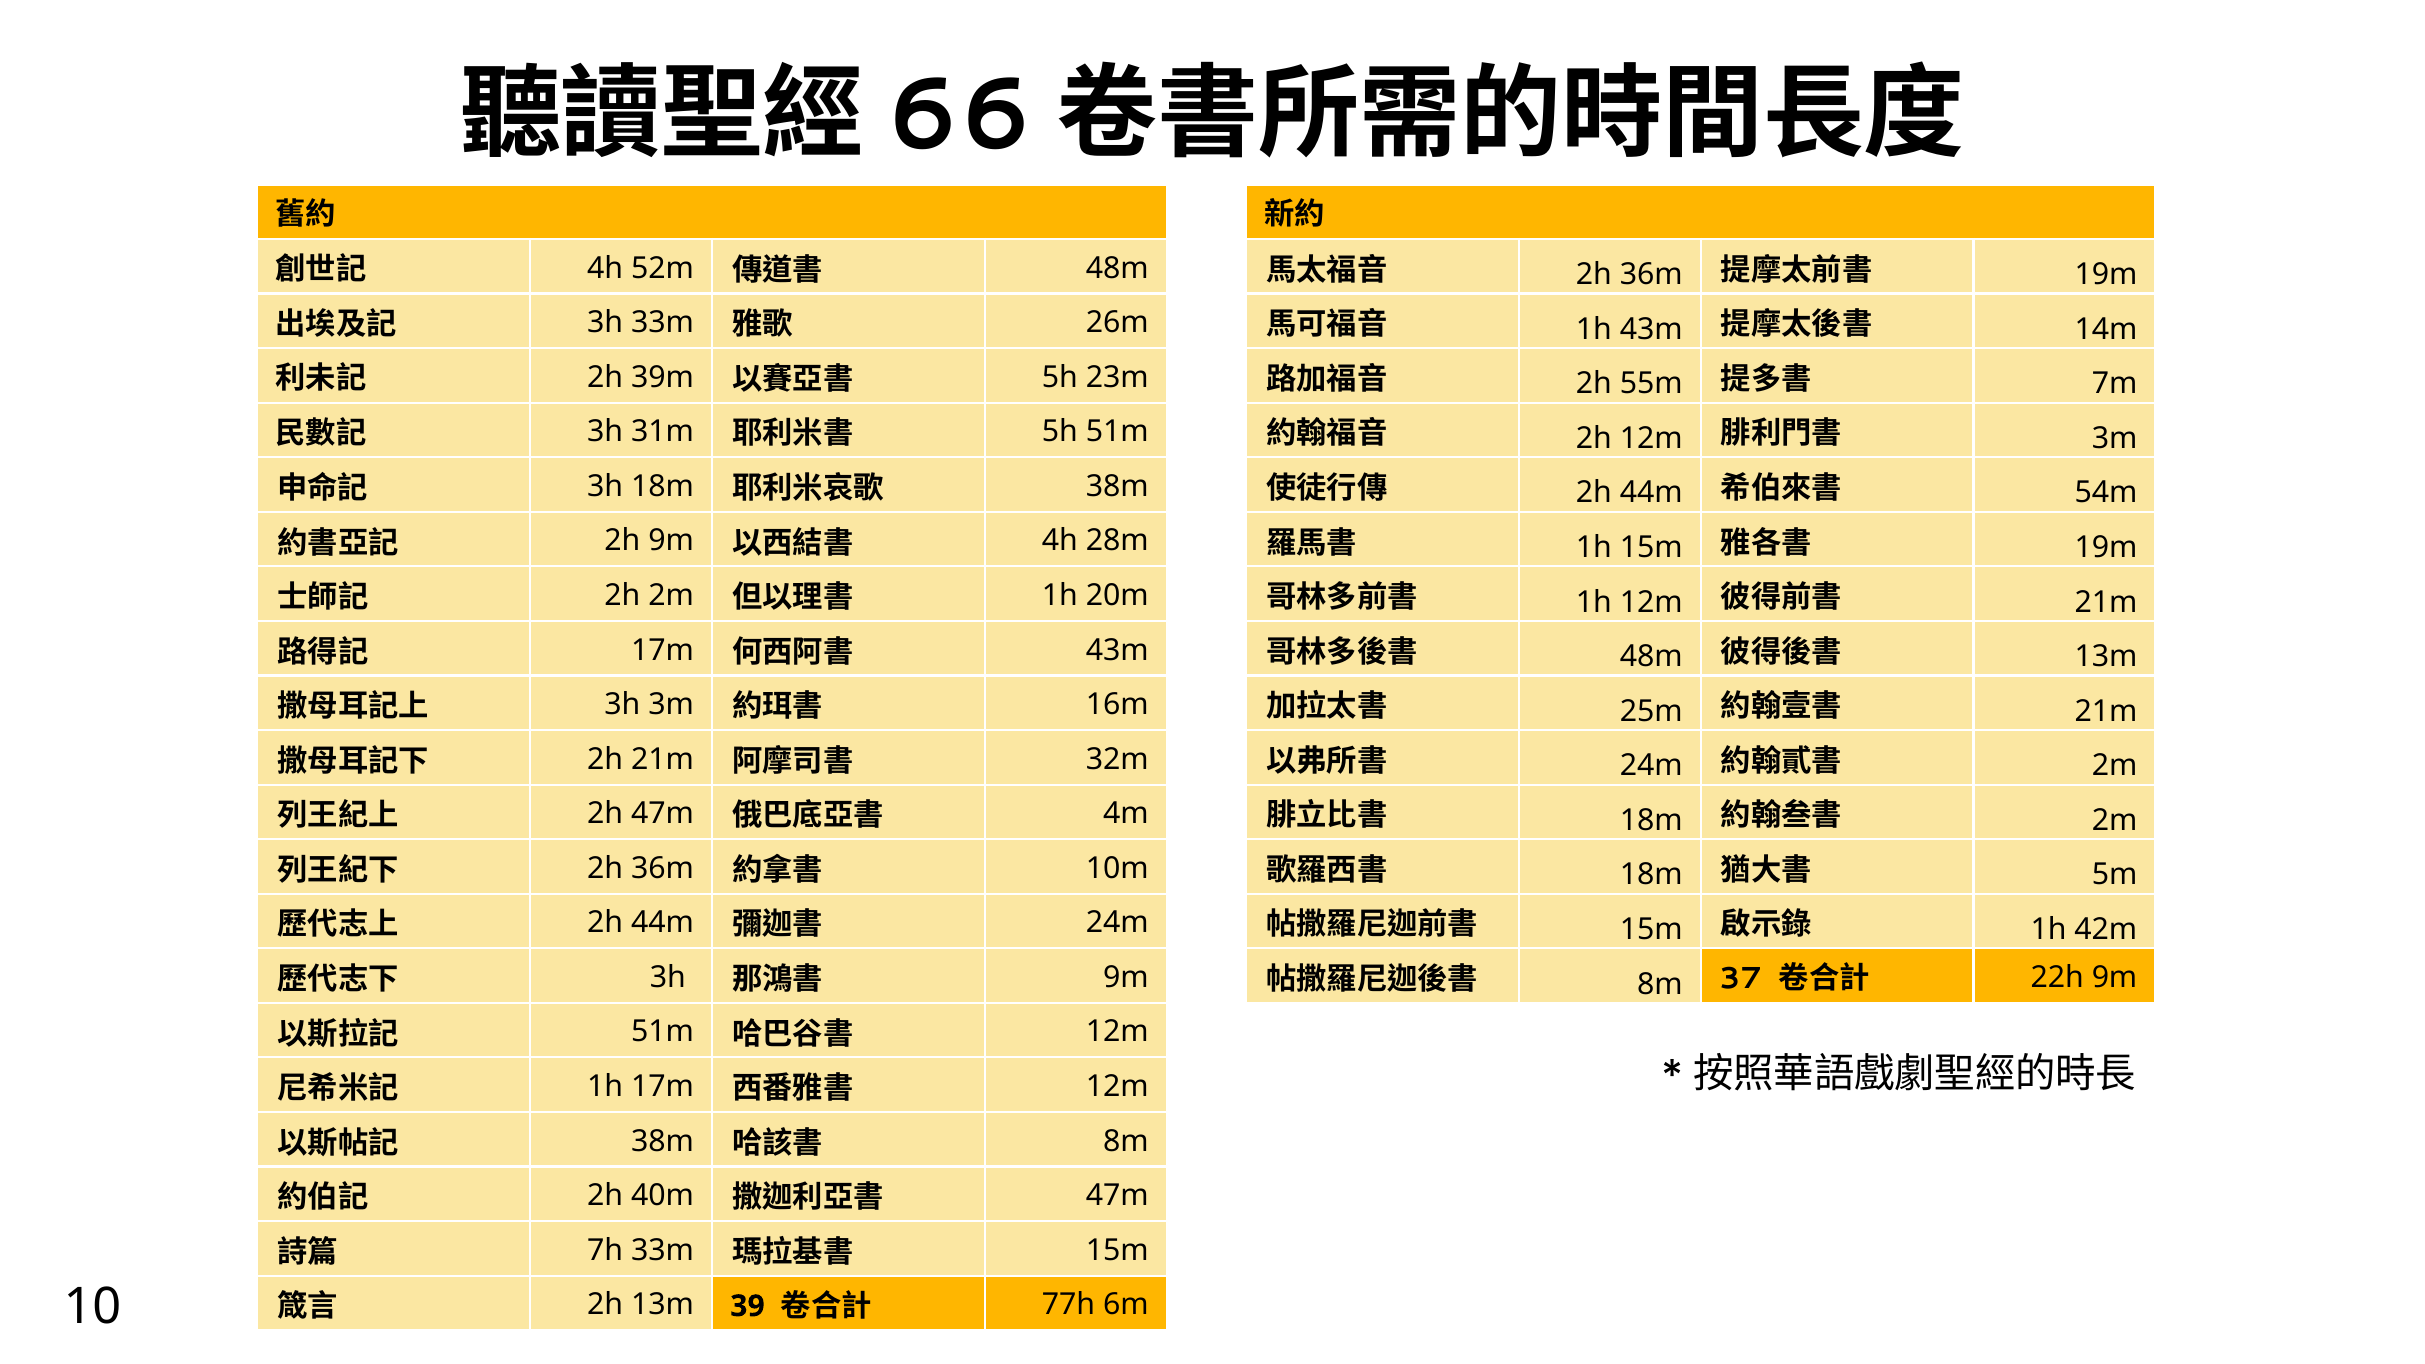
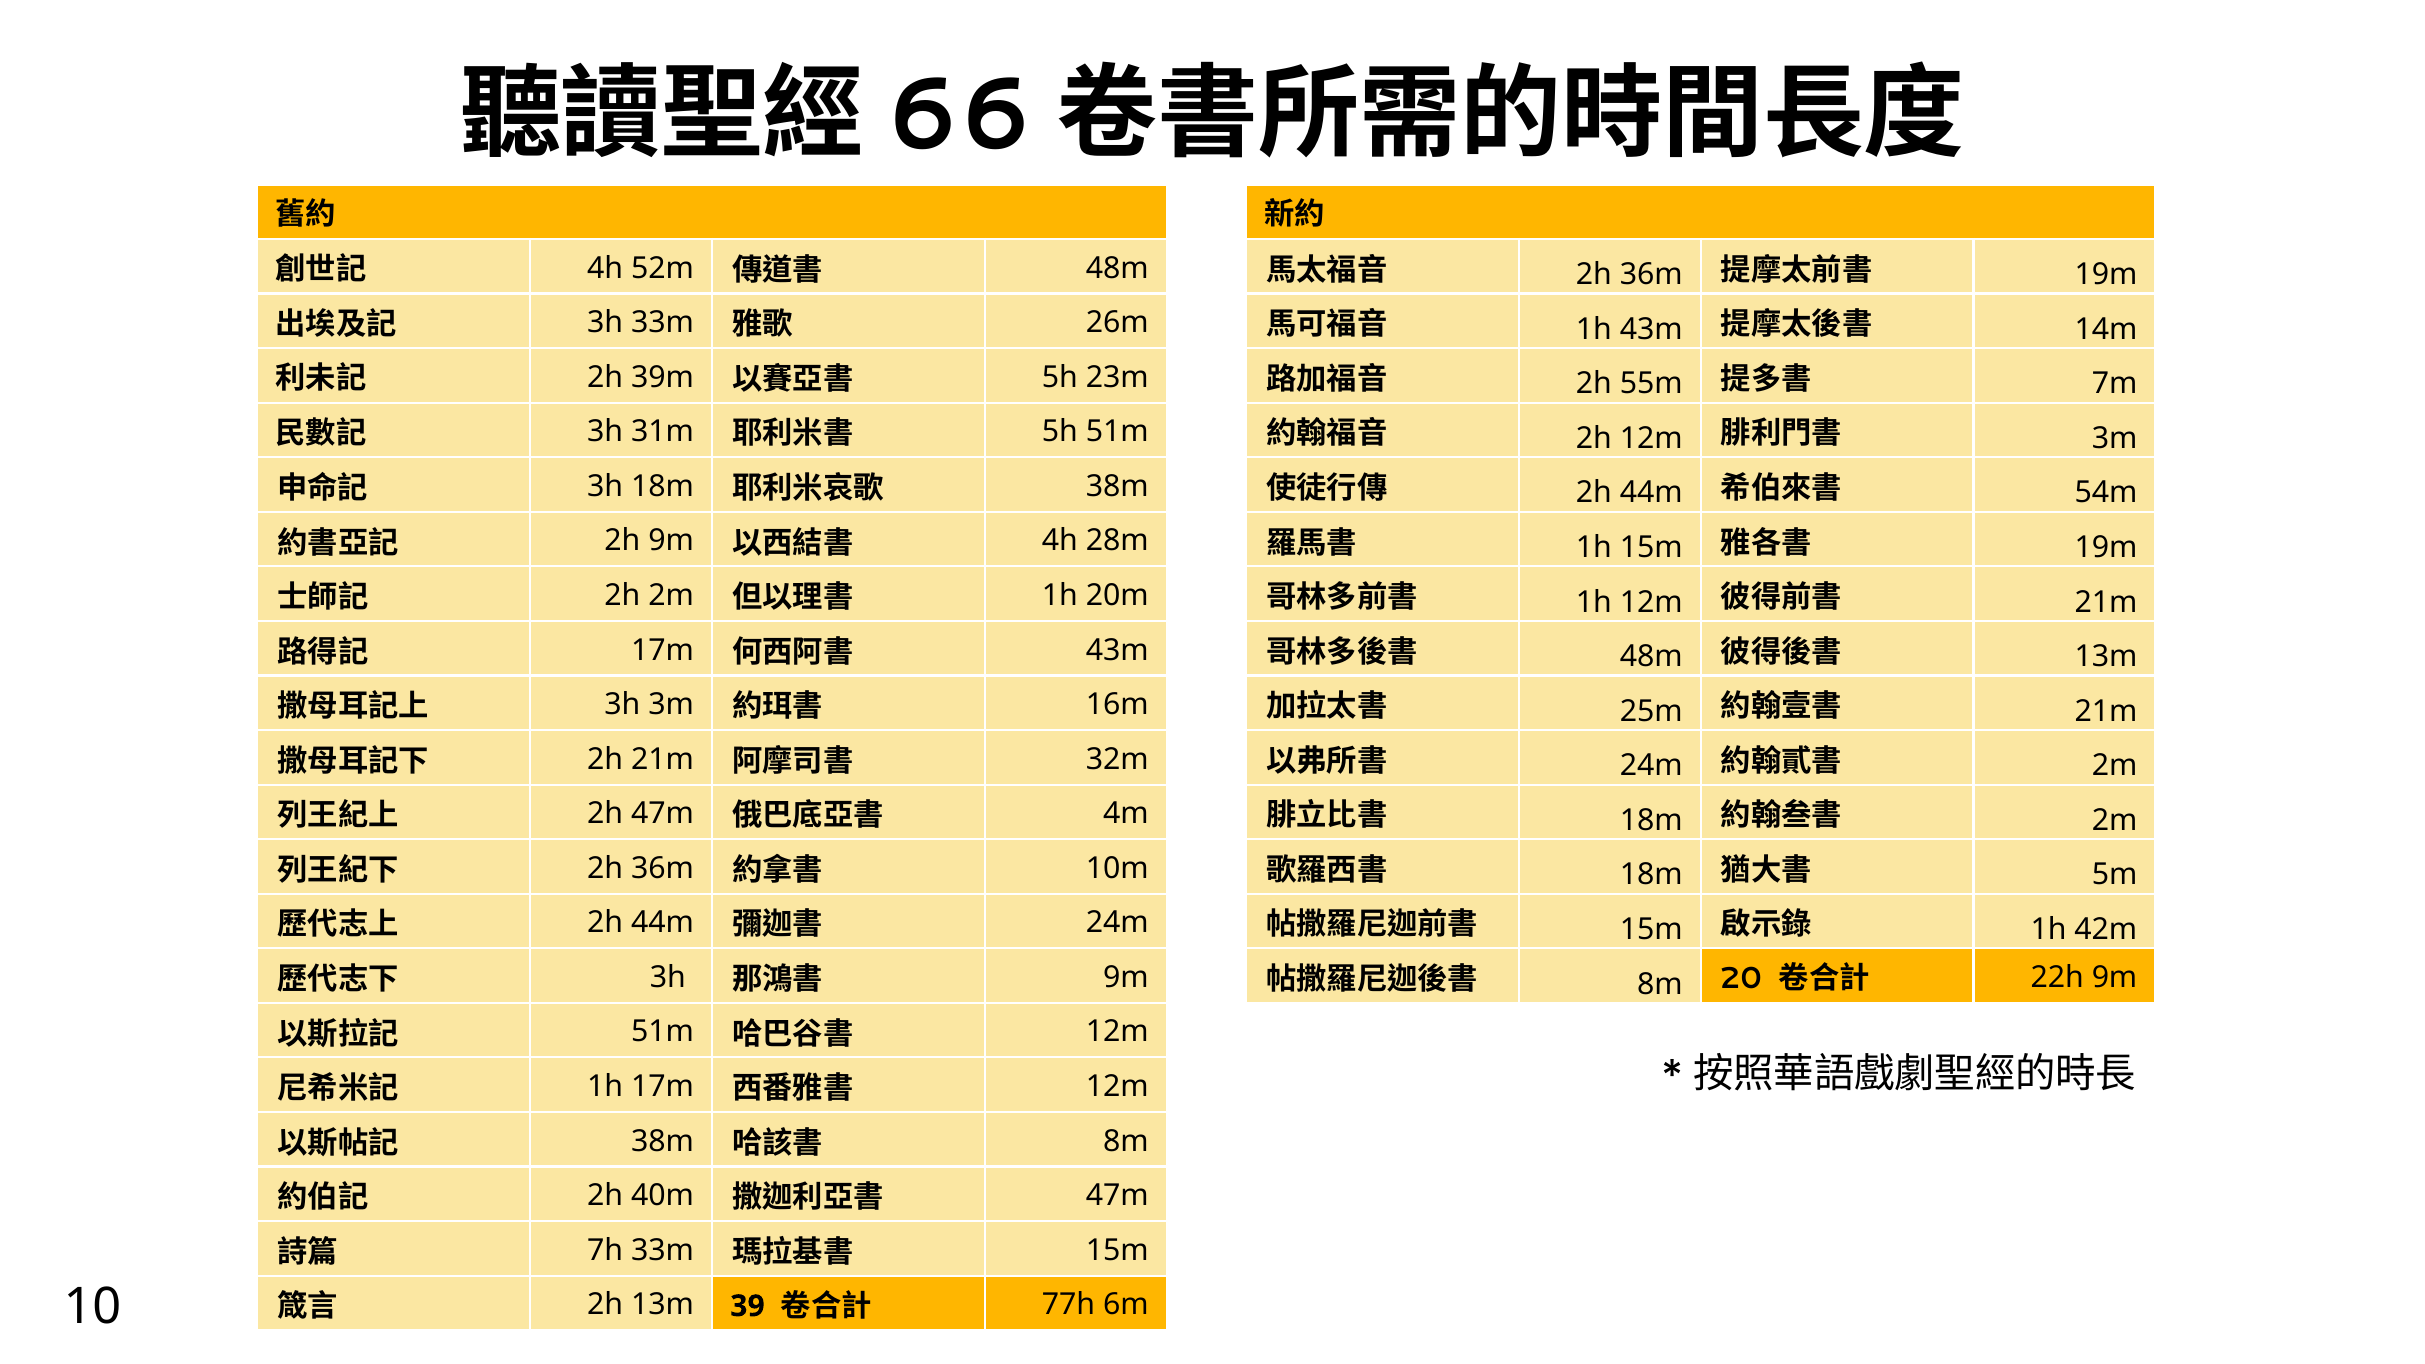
37: 37 -> 20
